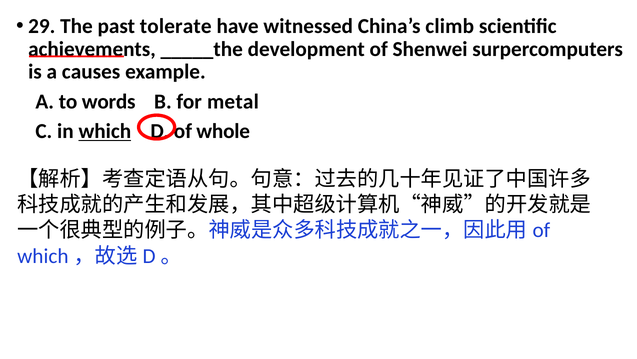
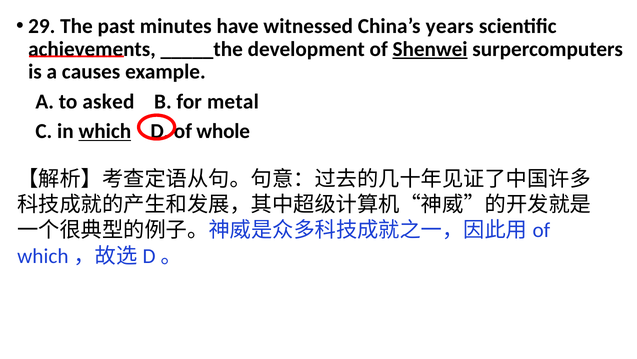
tolerate: tolerate -> minutes
climb: climb -> years
Shenwei underline: none -> present
words: words -> asked
